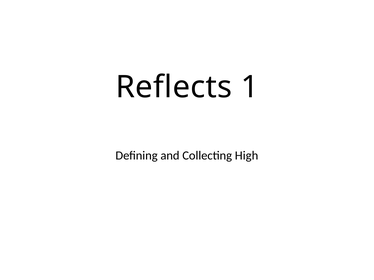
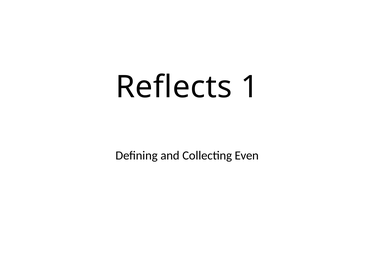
High: High -> Even
